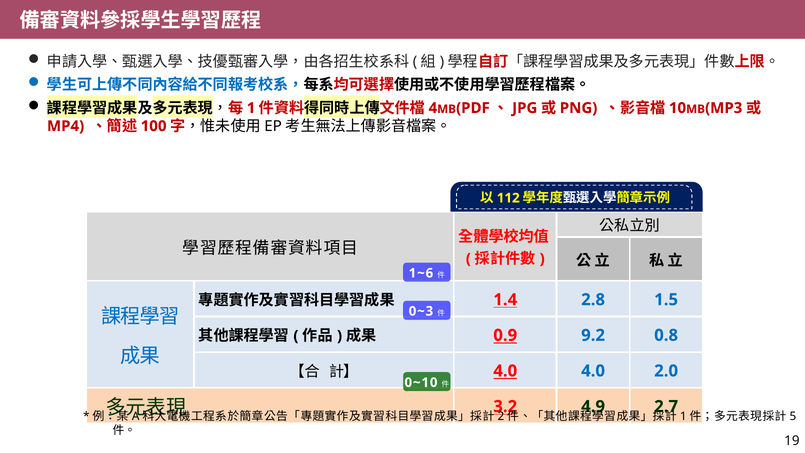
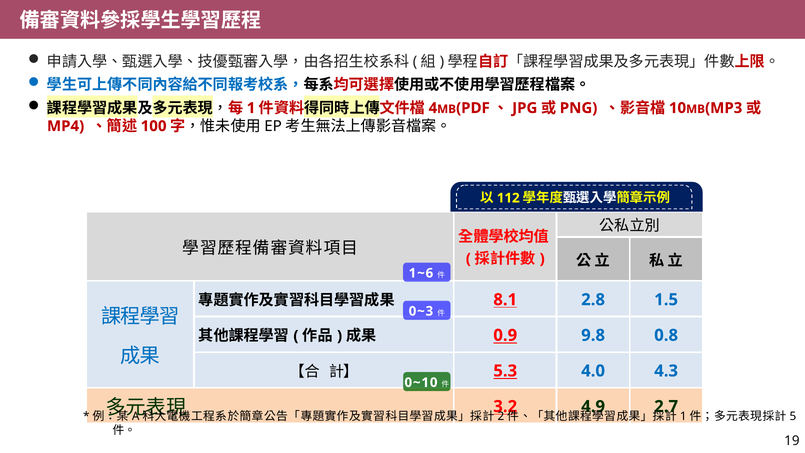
1.4: 1.4 -> 8.1
9.2: 9.2 -> 9.8
4.0 at (505, 371): 4.0 -> 5.3
2.0: 2.0 -> 4.3
